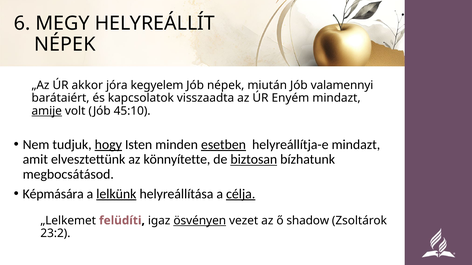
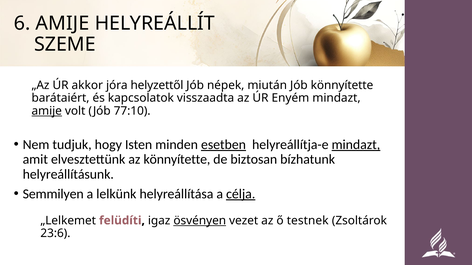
6 MEGY: MEGY -> AMIJE
NÉPEK at (65, 45): NÉPEK -> SZEME
kegyelem: kegyelem -> helyzettől
Jób valamennyi: valamennyi -> könnyítette
45:10: 45:10 -> 77:10
hogy underline: present -> none
mindazt at (356, 145) underline: none -> present
biztosan underline: present -> none
megbocsátásod: megbocsátásod -> helyreállításunk
Képmására: Képmására -> Semmilyen
lelkünk underline: present -> none
shadow: shadow -> testnek
23:2: 23:2 -> 23:6
